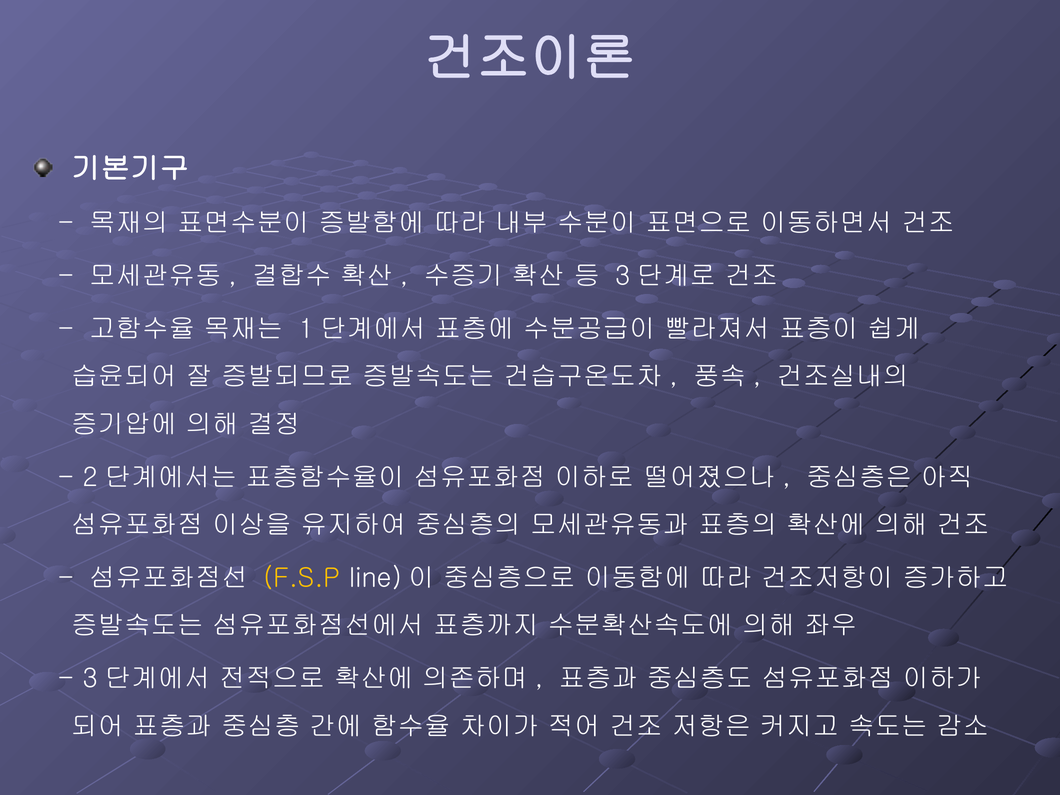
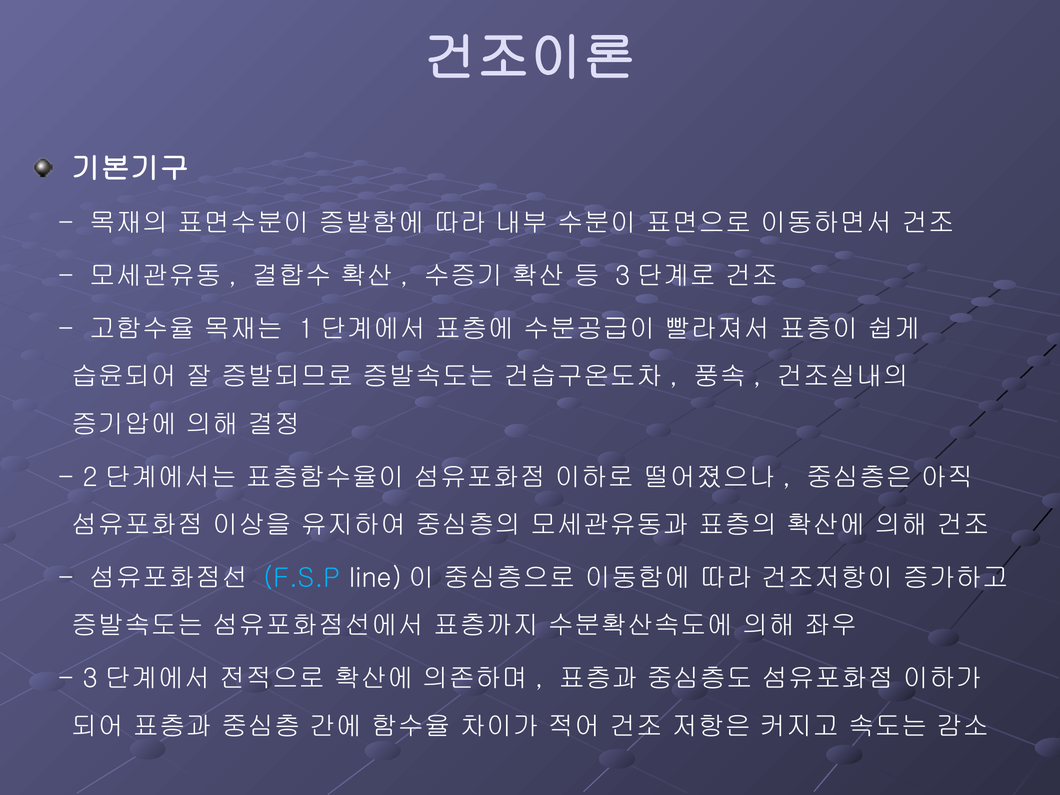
F.S.P colour: yellow -> light blue
